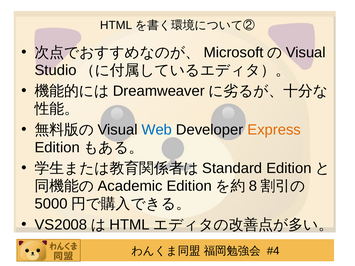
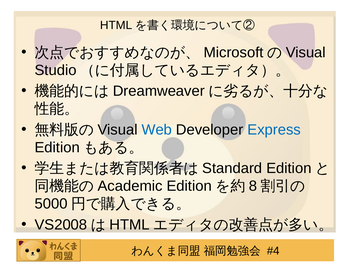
Express colour: orange -> blue
